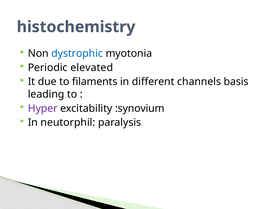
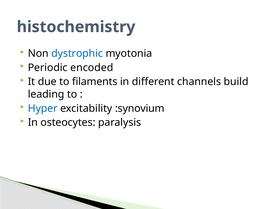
elevated: elevated -> encoded
basis: basis -> build
Hyper colour: purple -> blue
neutorphil: neutorphil -> osteocytes
